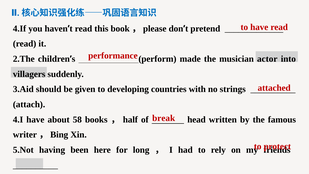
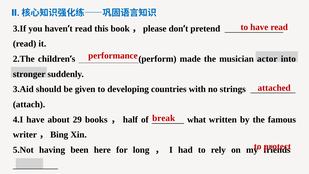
4.If: 4.If -> 3.If
villagers: villagers -> stronger
58: 58 -> 29
head: head -> what
